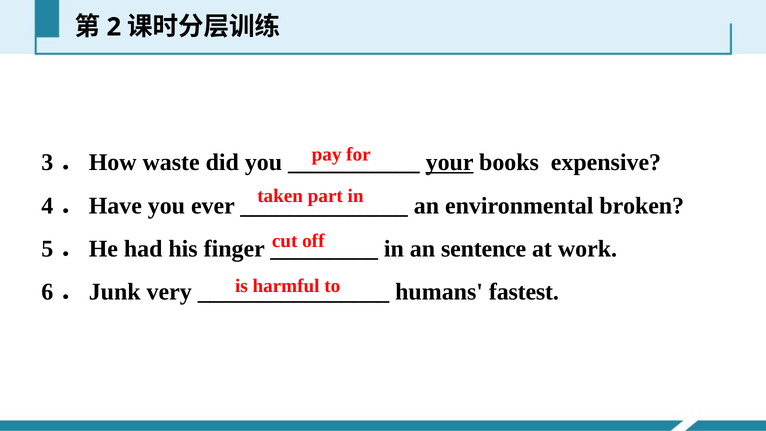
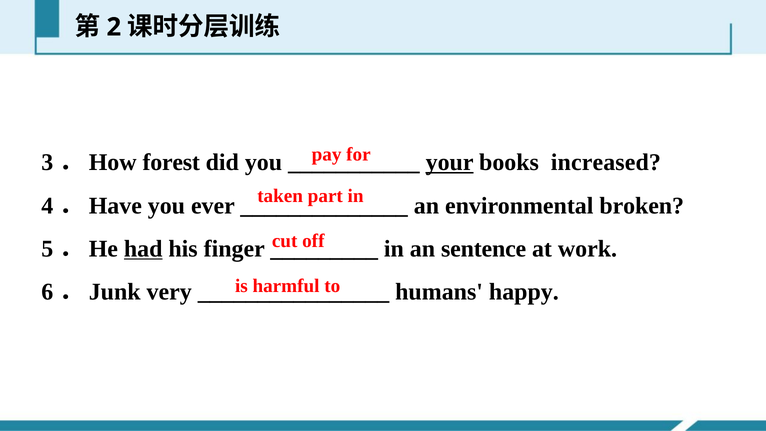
waste: waste -> forest
expensive: expensive -> increased
had underline: none -> present
fastest: fastest -> happy
